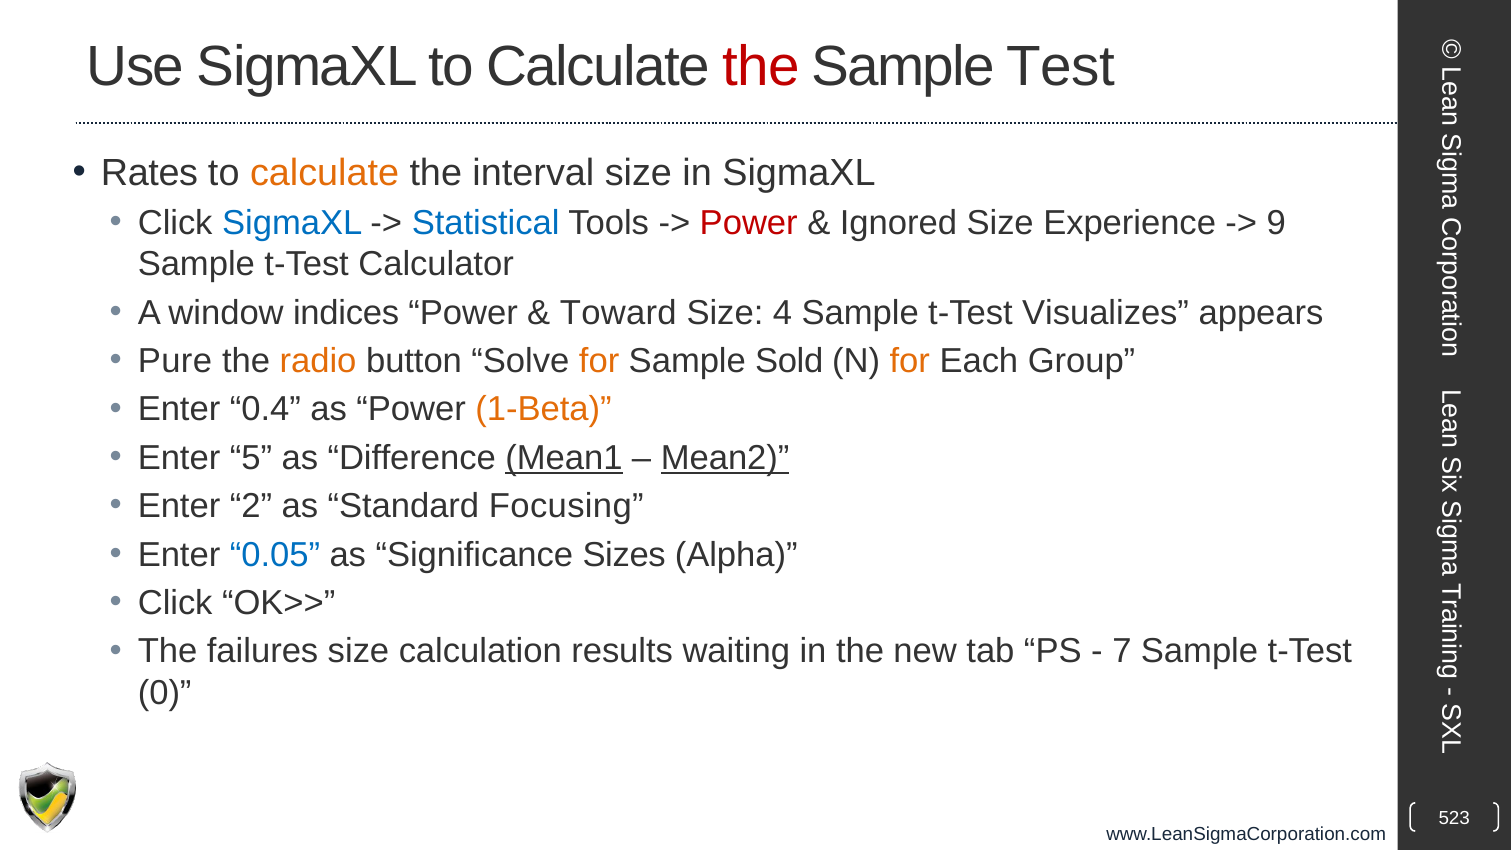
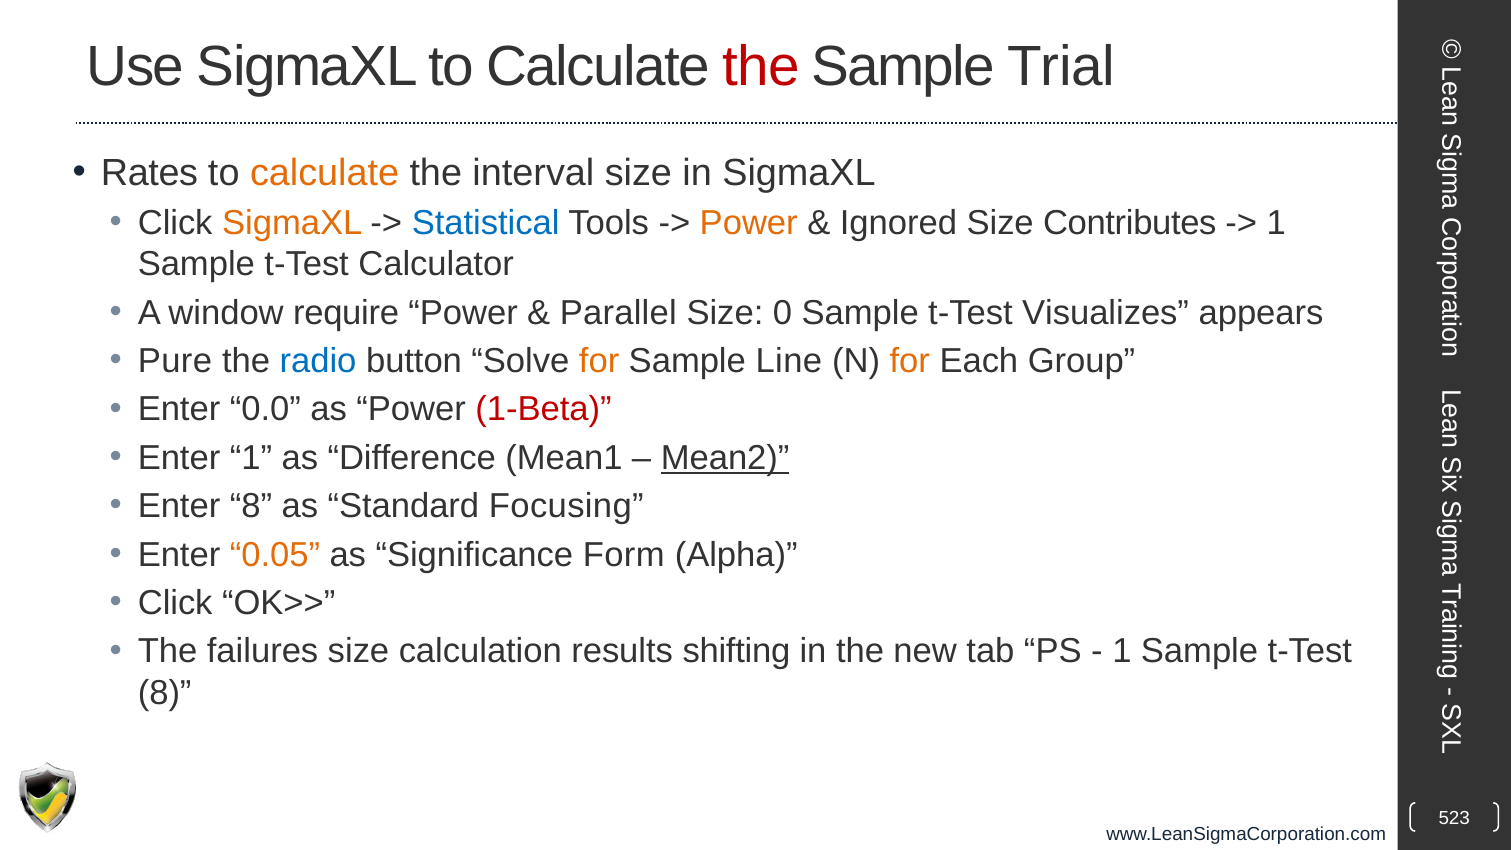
Test: Test -> Trial
SigmaXL at (292, 223) colour: blue -> orange
Power at (749, 223) colour: red -> orange
Experience: Experience -> Contributes
9 at (1276, 223): 9 -> 1
indices: indices -> require
Toward: Toward -> Parallel
4: 4 -> 0
radio colour: orange -> blue
Sold: Sold -> Line
0.4: 0.4 -> 0.0
1-Beta colour: orange -> red
Enter 5: 5 -> 1
Mean1 underline: present -> none
Enter 2: 2 -> 8
0.05 colour: blue -> orange
Sizes: Sizes -> Form
waiting: waiting -> shifting
7 at (1122, 651): 7 -> 1
0 at (165, 693): 0 -> 8
